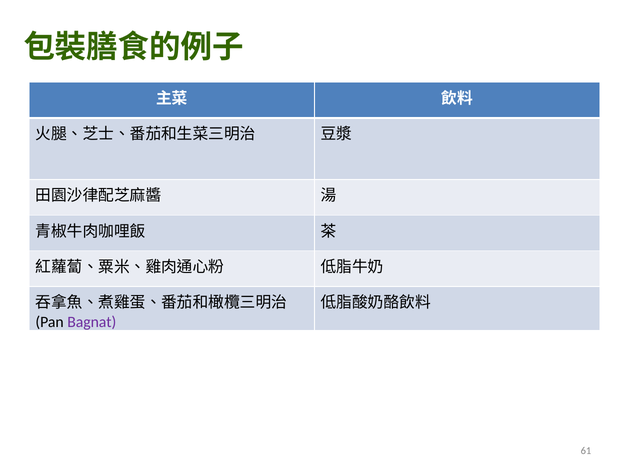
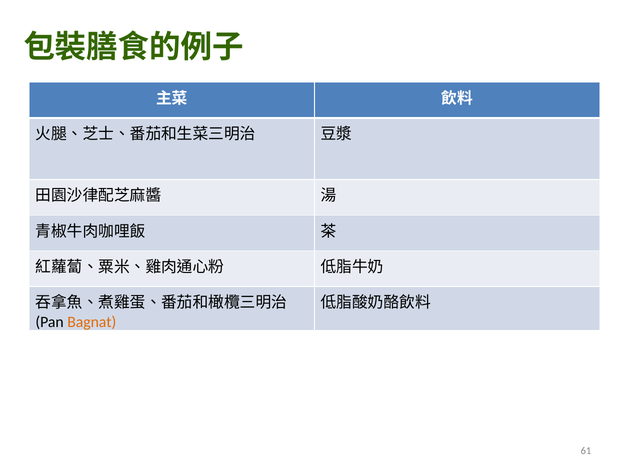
Bagnat colour: purple -> orange
